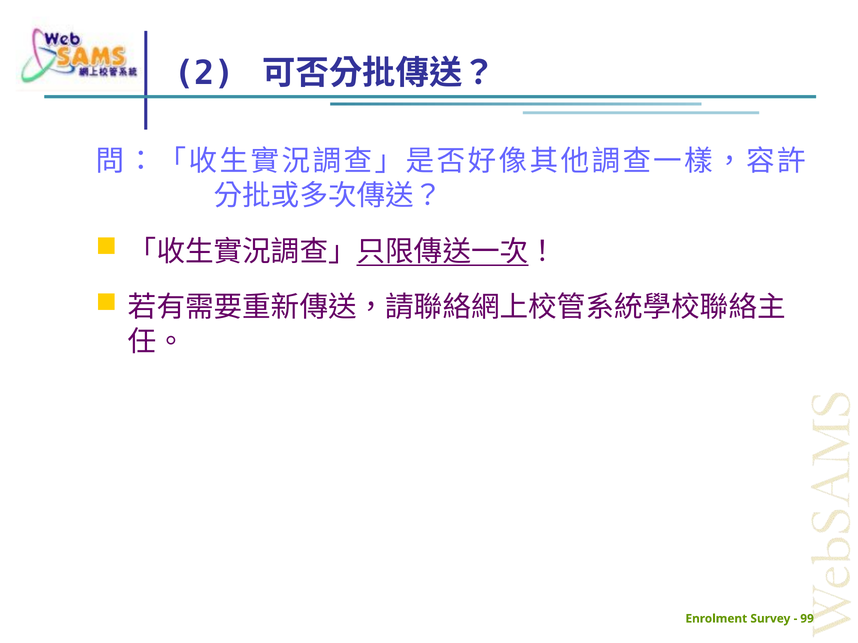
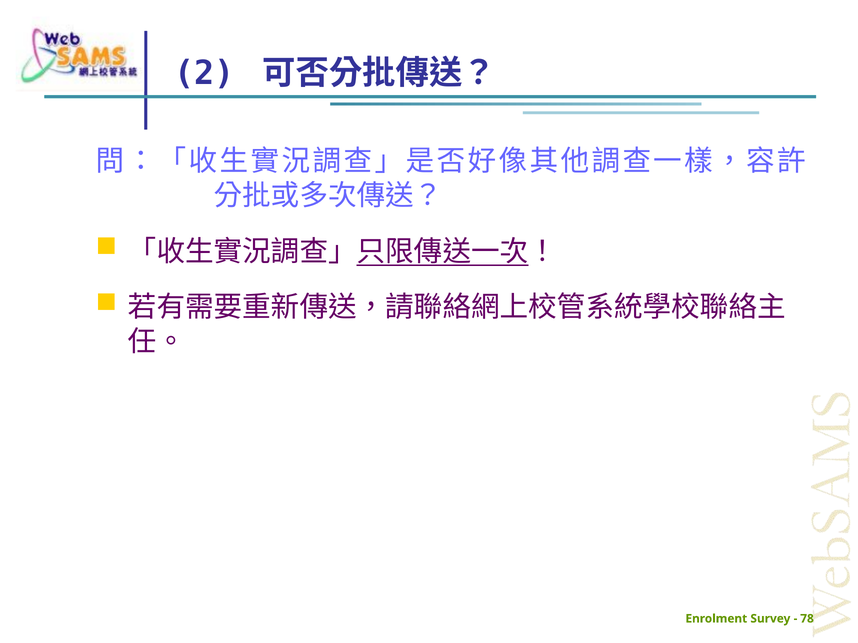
99: 99 -> 78
